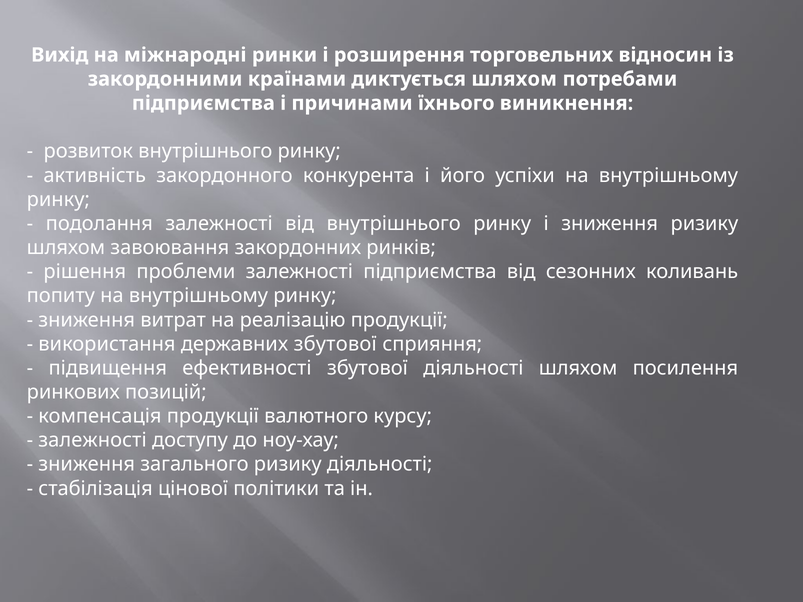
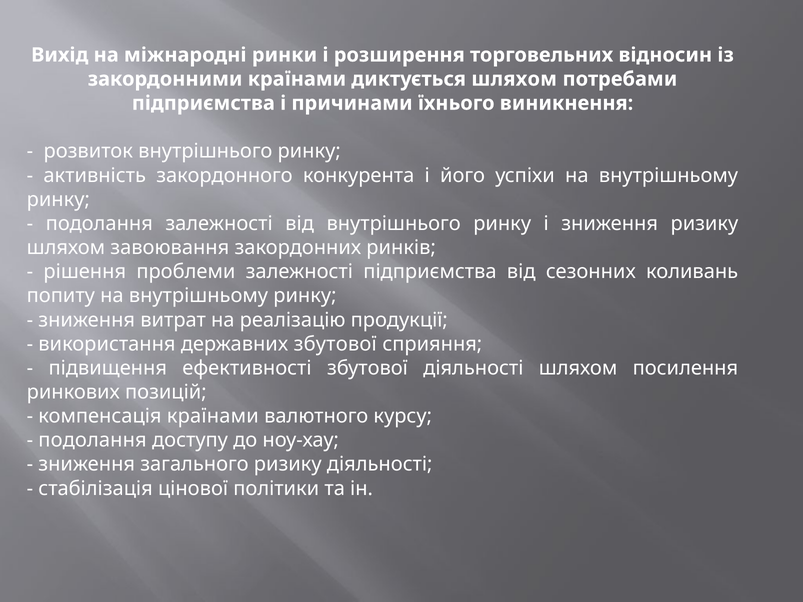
компенсація продукції: продукції -> країнами
залежності at (93, 440): залежності -> подолання
